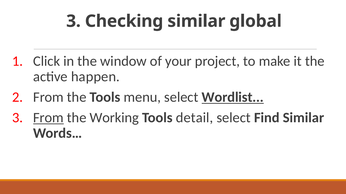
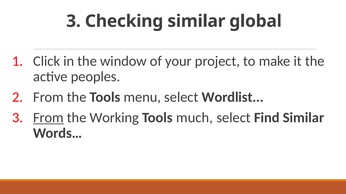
happen: happen -> peoples
Wordlist underline: present -> none
detail: detail -> much
